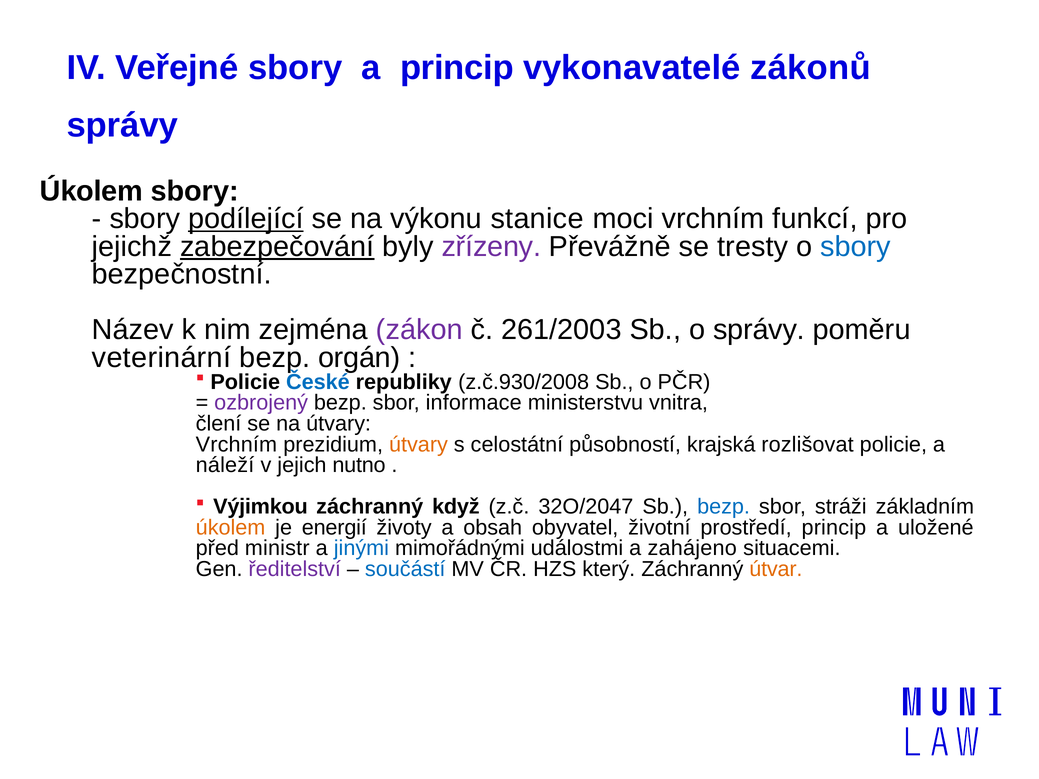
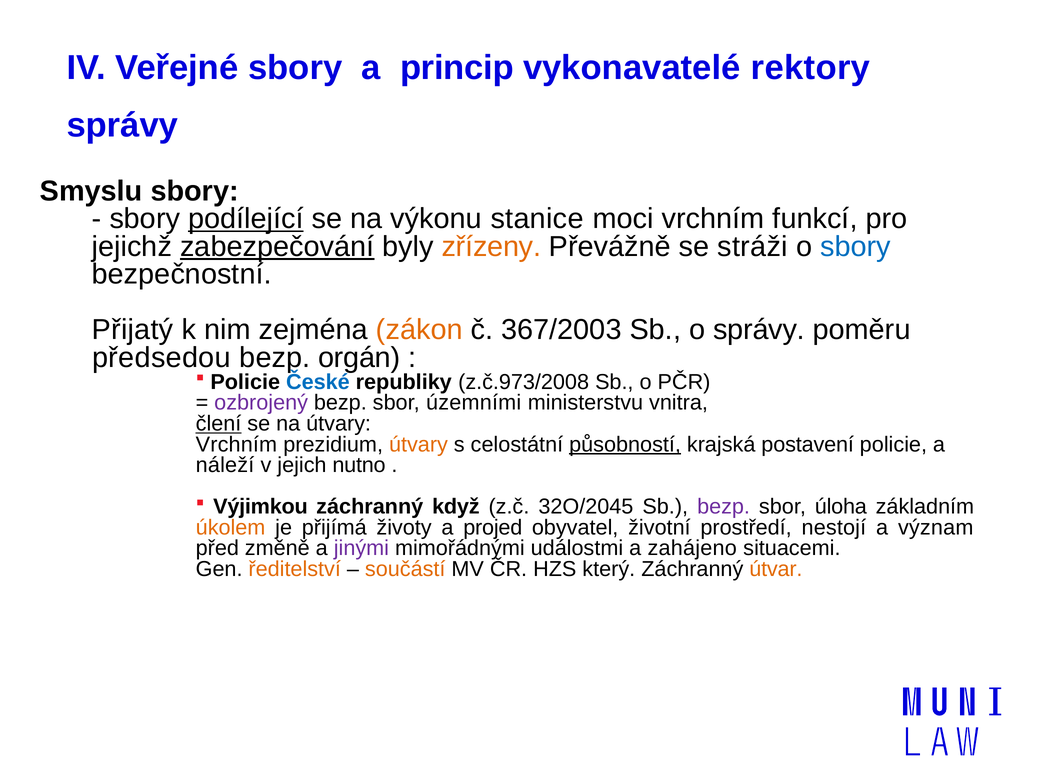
zákonů: zákonů -> rektory
Úkolem at (91, 191): Úkolem -> Smyslu
zřízeny colour: purple -> orange
tresty: tresty -> stráži
Název: Název -> Přijatý
zákon colour: purple -> orange
261/2003: 261/2003 -> 367/2003
veterinární: veterinární -> předsedou
z.č.930/2008: z.č.930/2008 -> z.č.973/2008
informace: informace -> územními
člení underline: none -> present
působností underline: none -> present
rozlišovat: rozlišovat -> postavení
32O/2047: 32O/2047 -> 32O/2045
bezp at (724, 507) colour: blue -> purple
stráži: stráži -> úloha
energií: energií -> přijímá
obsah: obsah -> projed
prostředí princip: princip -> nestojí
uložené: uložené -> význam
ministr: ministr -> změně
jinými colour: blue -> purple
ředitelství colour: purple -> orange
součástí colour: blue -> orange
